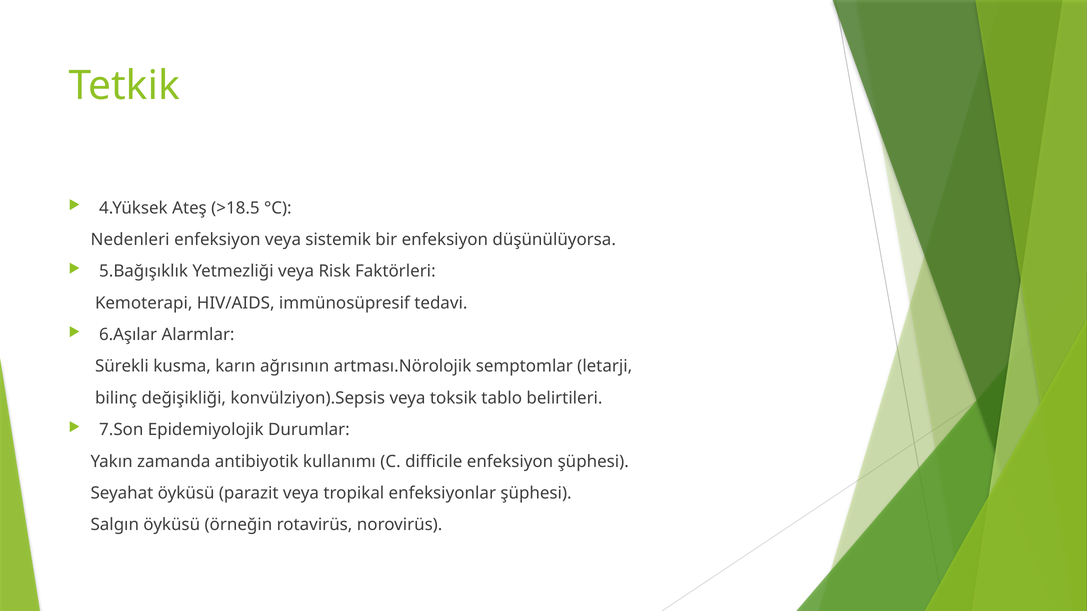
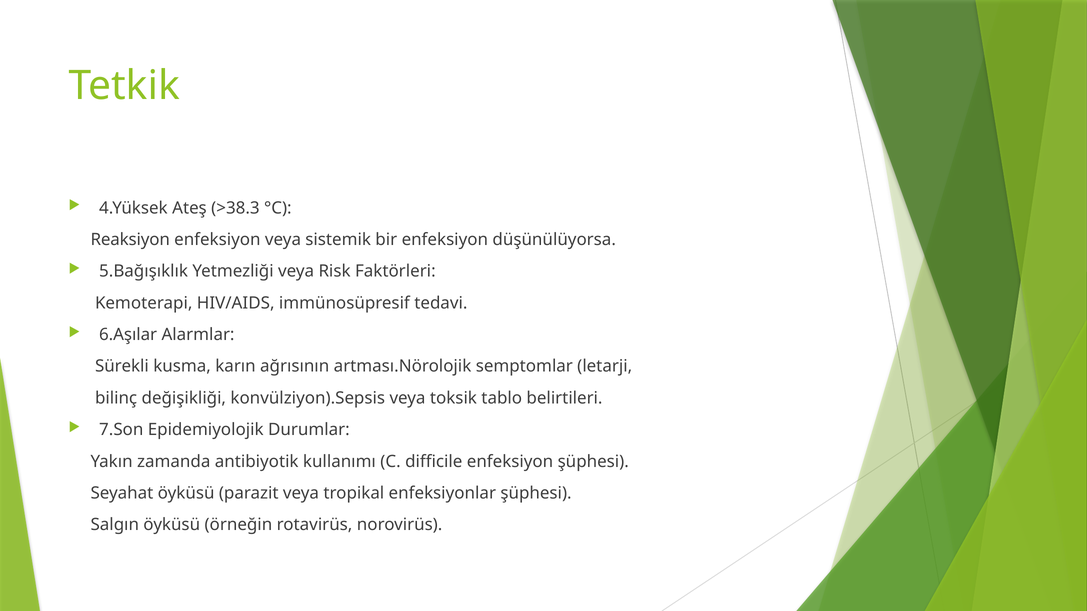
>18.5: >18.5 -> >38.3
Nedenleri: Nedenleri -> Reaksiyon
